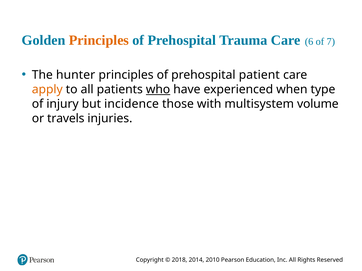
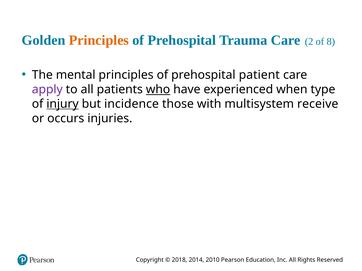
6: 6 -> 2
7: 7 -> 8
hunter: hunter -> mental
apply colour: orange -> purple
injury underline: none -> present
volume: volume -> receive
travels: travels -> occurs
